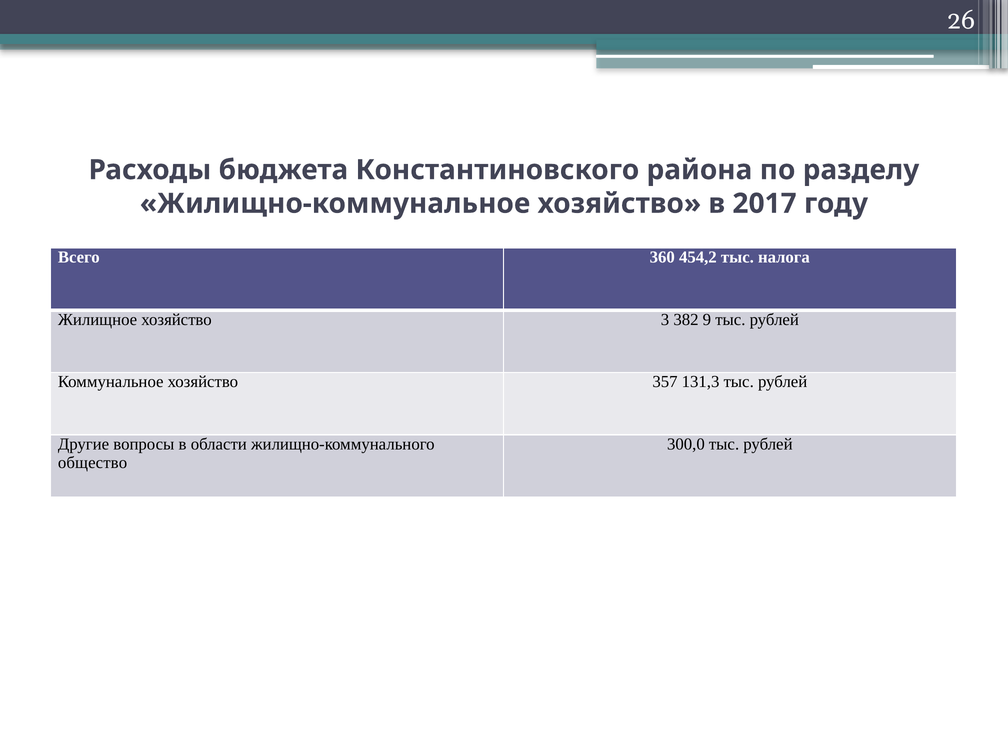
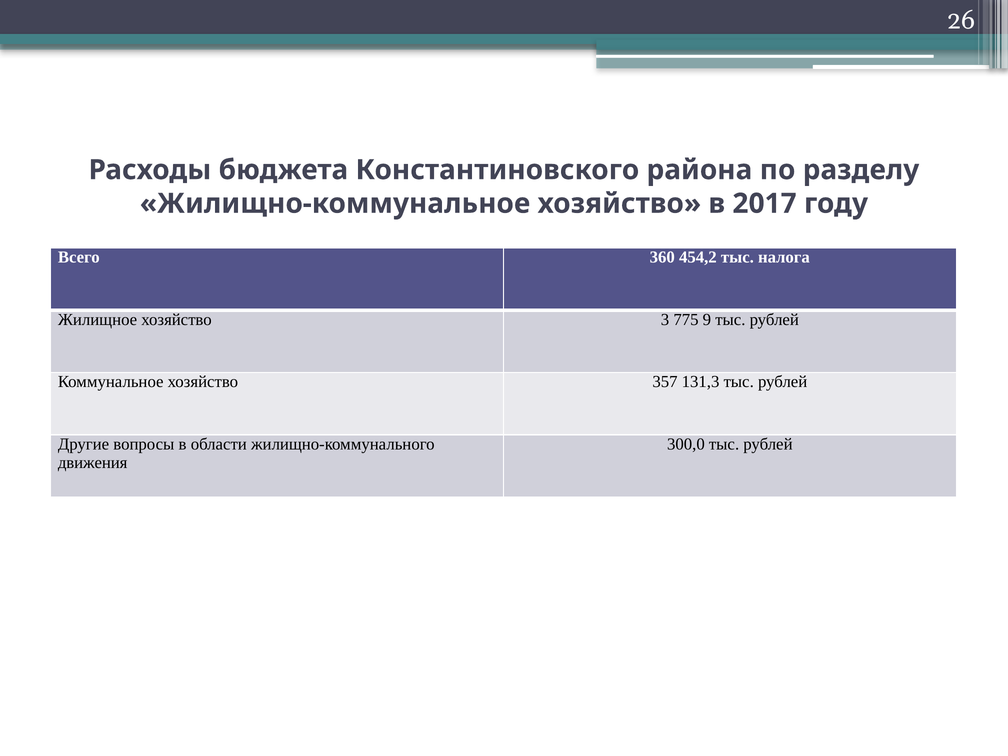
382: 382 -> 775
общество: общество -> движения
